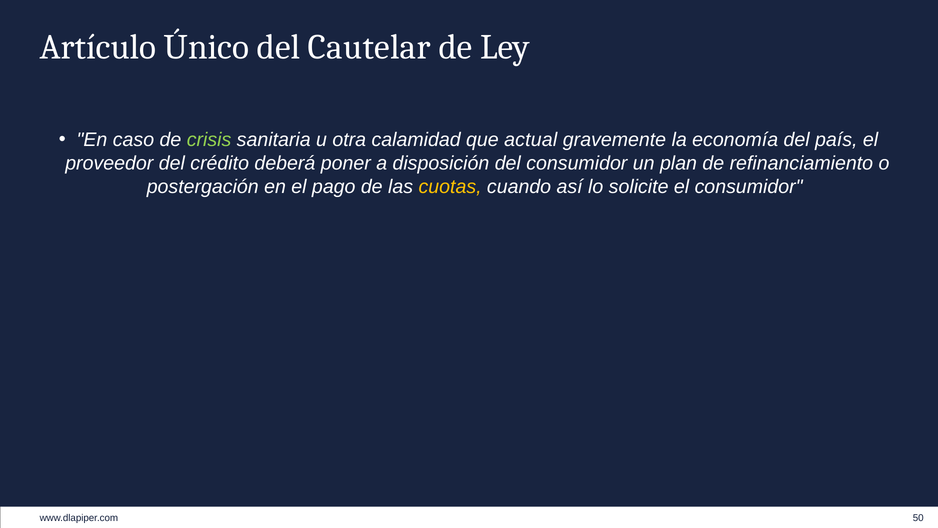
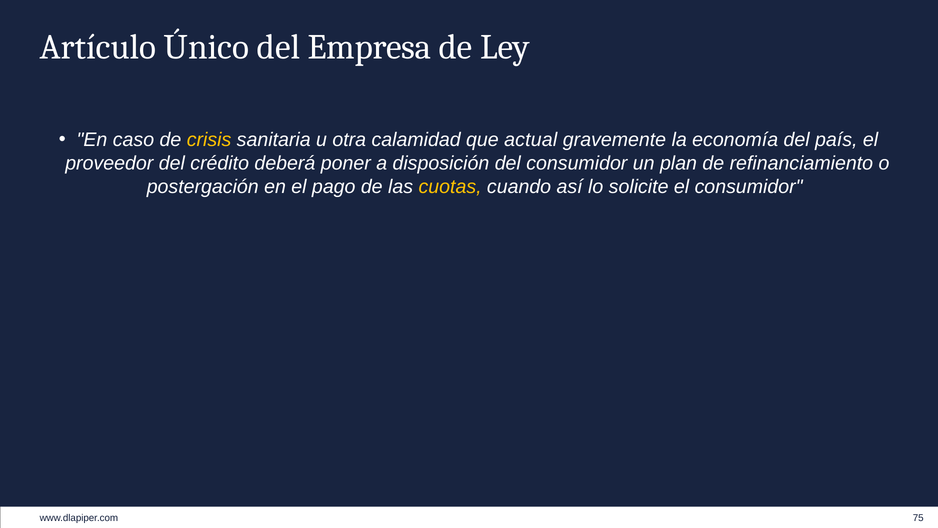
Cautelar: Cautelar -> Empresa
crisis colour: light green -> yellow
50: 50 -> 75
